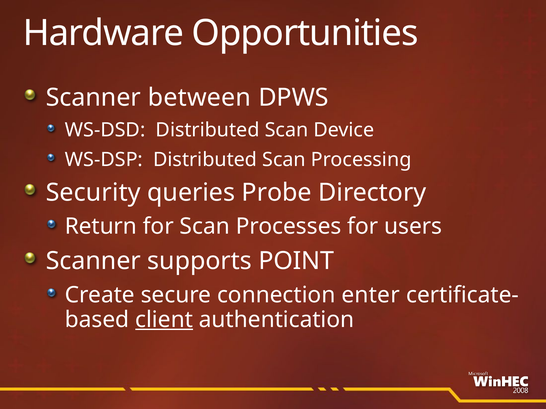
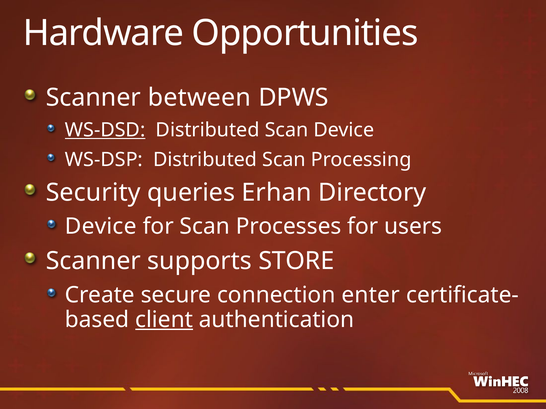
WS-DSD underline: none -> present
Probe: Probe -> Erhan
Return at (101, 227): Return -> Device
POINT: POINT -> STORE
